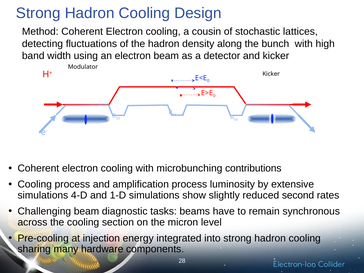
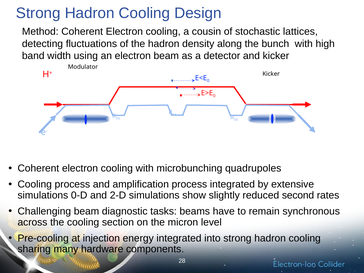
contributions: contributions -> quadrupoles
process luminosity: luminosity -> integrated
4-D: 4-D -> 0-D
1-D: 1-D -> 2-D
